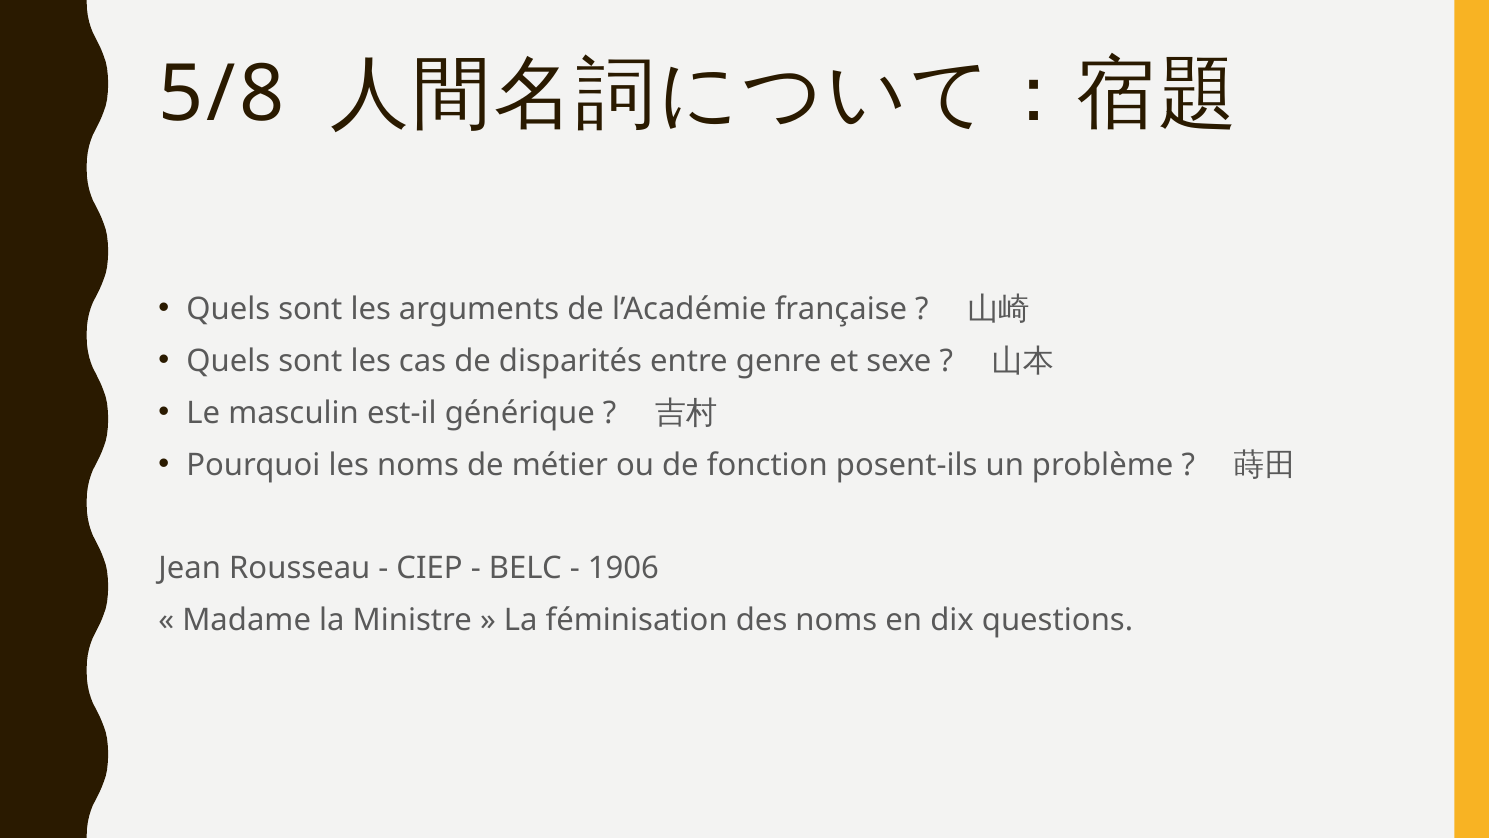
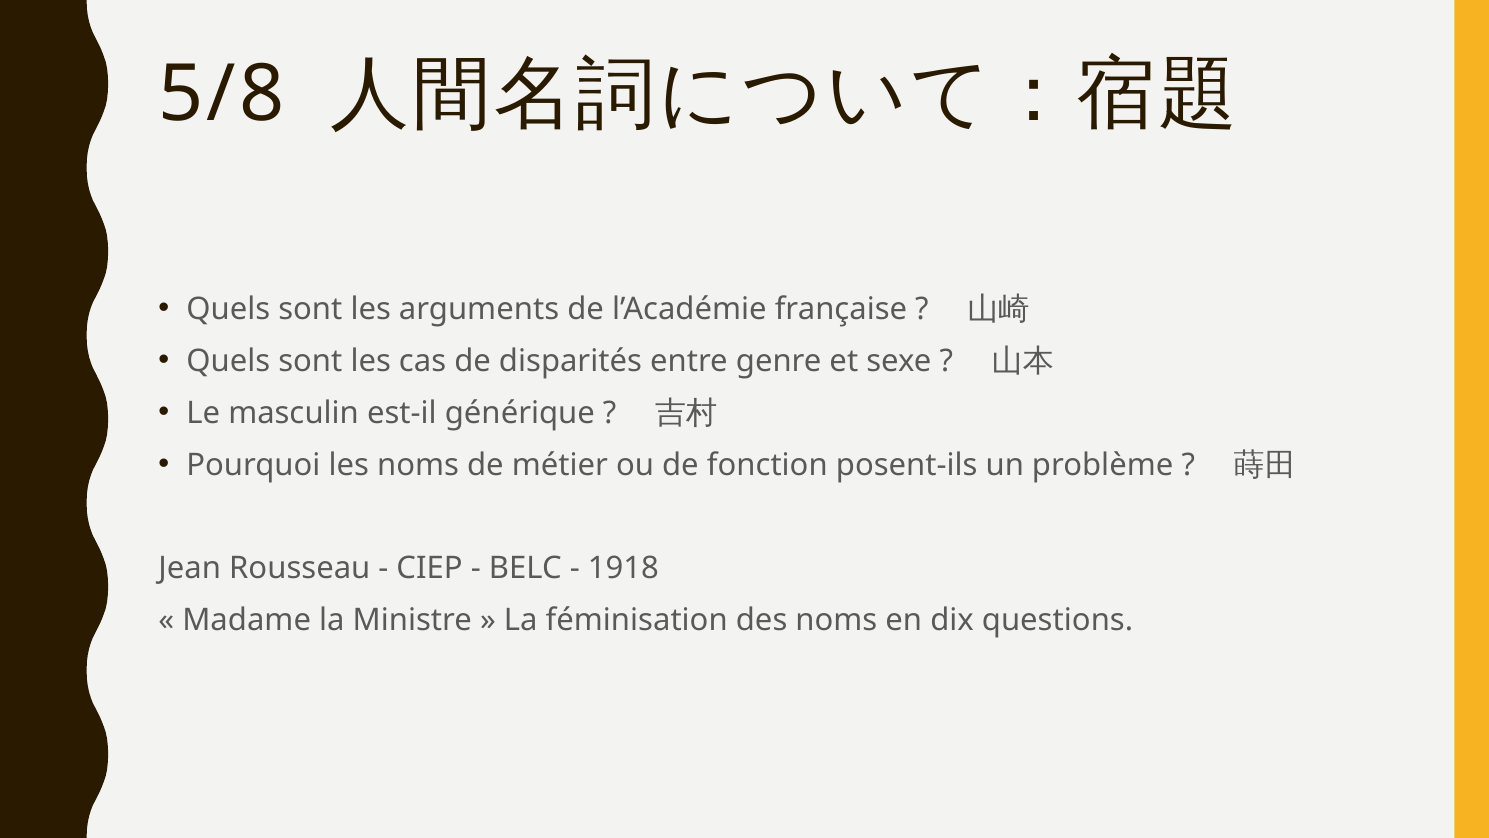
1906: 1906 -> 1918
